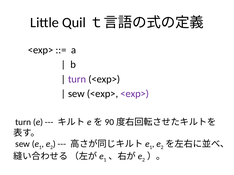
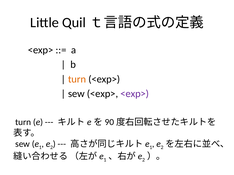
turn at (77, 79) colour: purple -> orange
